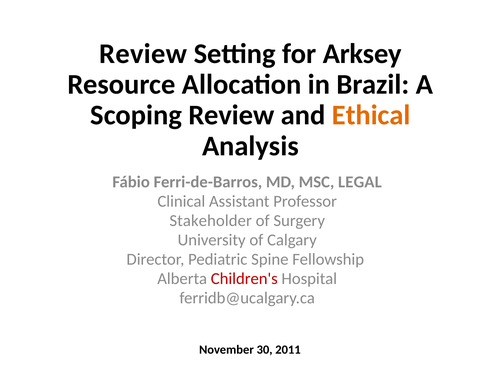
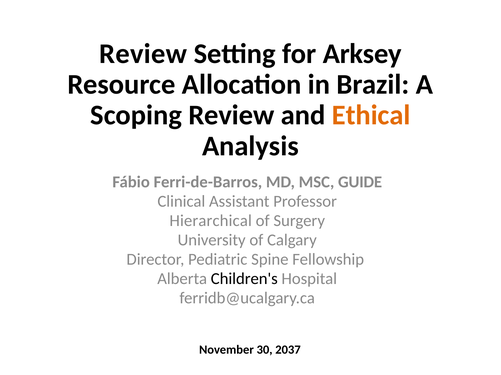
LEGAL: LEGAL -> GUIDE
Stakeholder: Stakeholder -> Hierarchical
Children's colour: red -> black
2011: 2011 -> 2037
